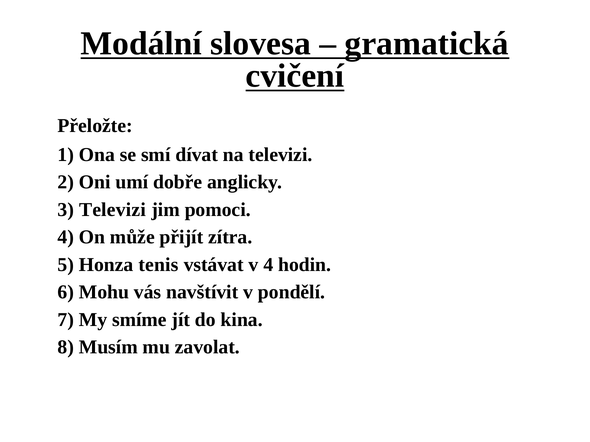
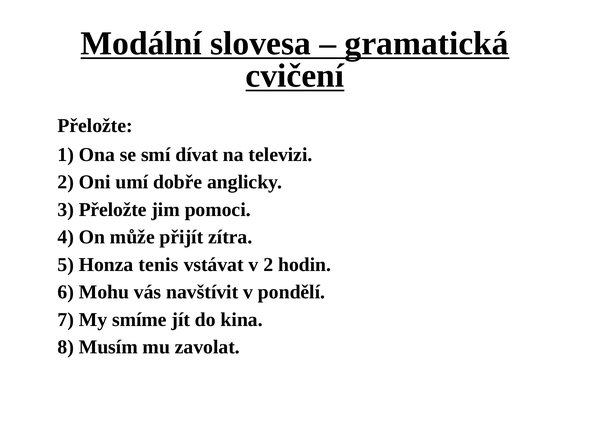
3 Televizi: Televizi -> Přeložte
v 4: 4 -> 2
